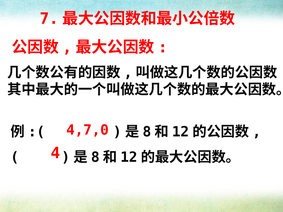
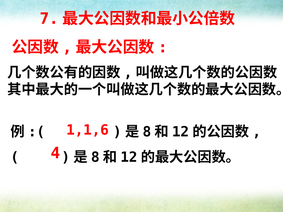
4,7,0: 4,7,0 -> 1,1,6
